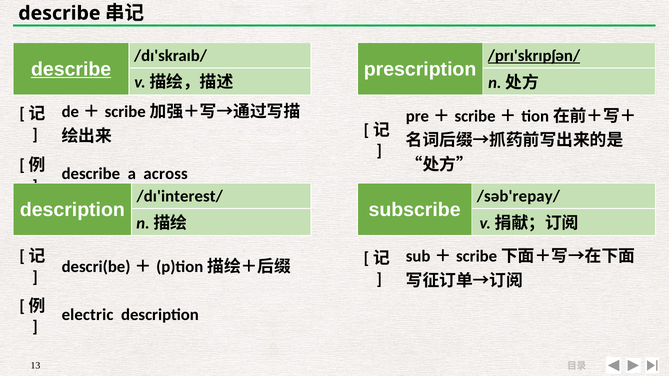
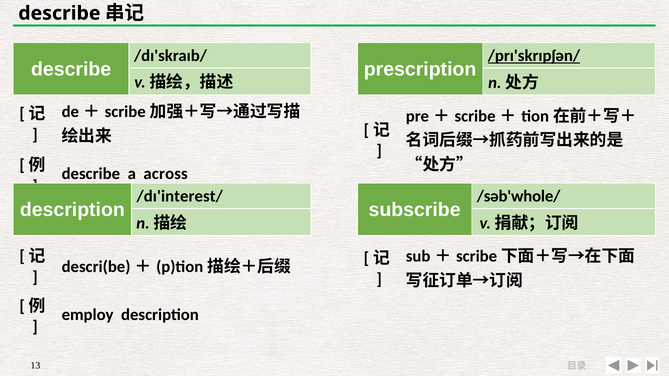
describe at (71, 69) underline: present -> none
/səb'repay/: /səb'repay/ -> /səb'whole/
electric: electric -> employ
